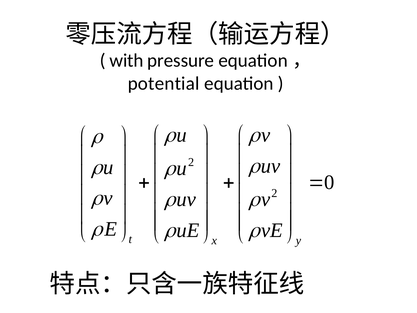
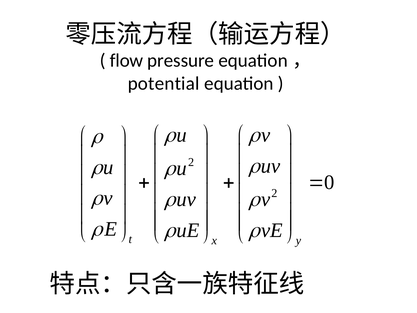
with: with -> flow
